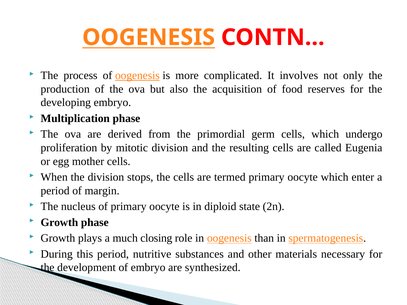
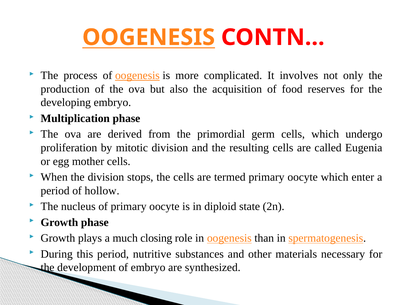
margin: margin -> hollow
